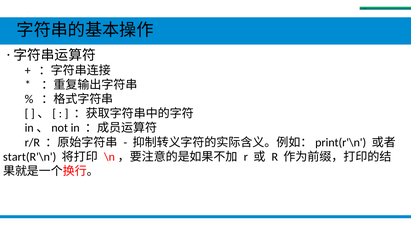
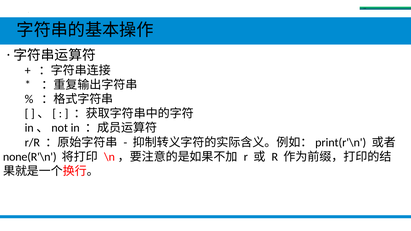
start(R'\n: start(R'\n -> none(R'\n
